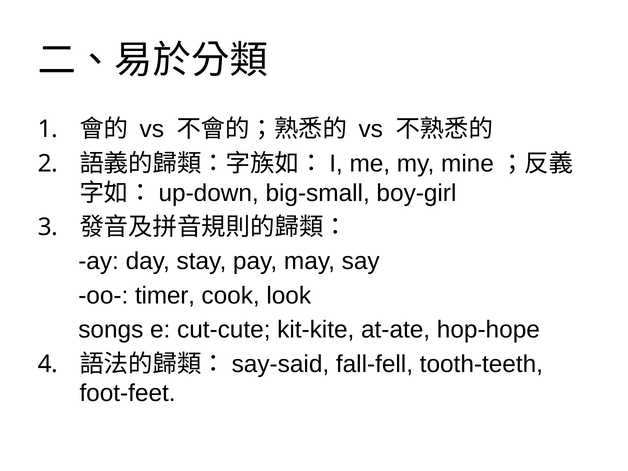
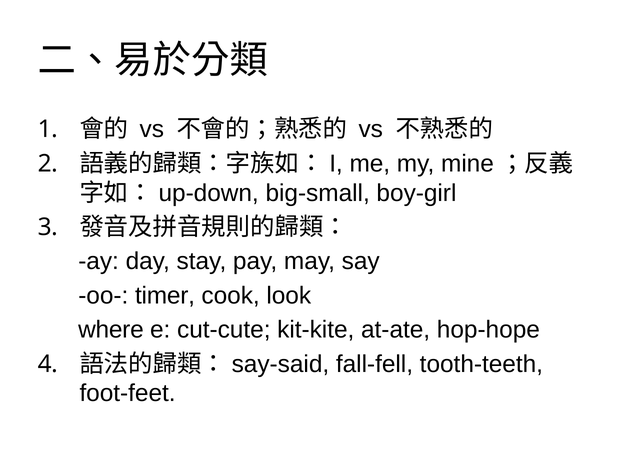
songs: songs -> where
